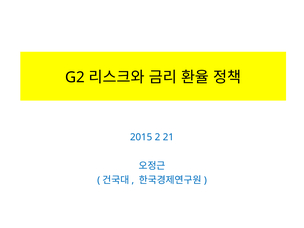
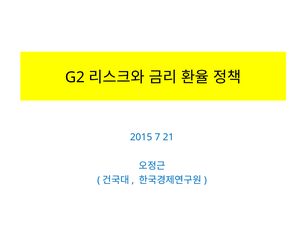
2: 2 -> 7
